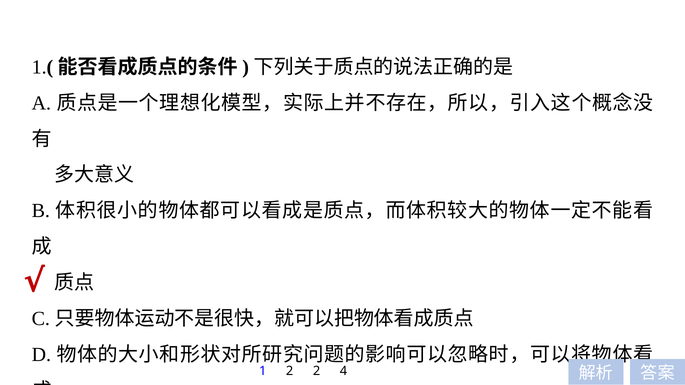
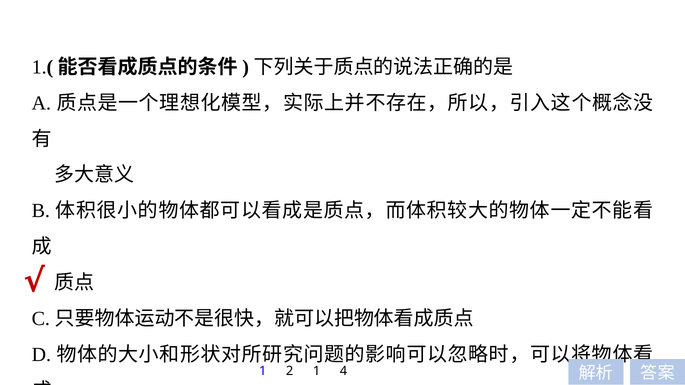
2 2: 2 -> 1
